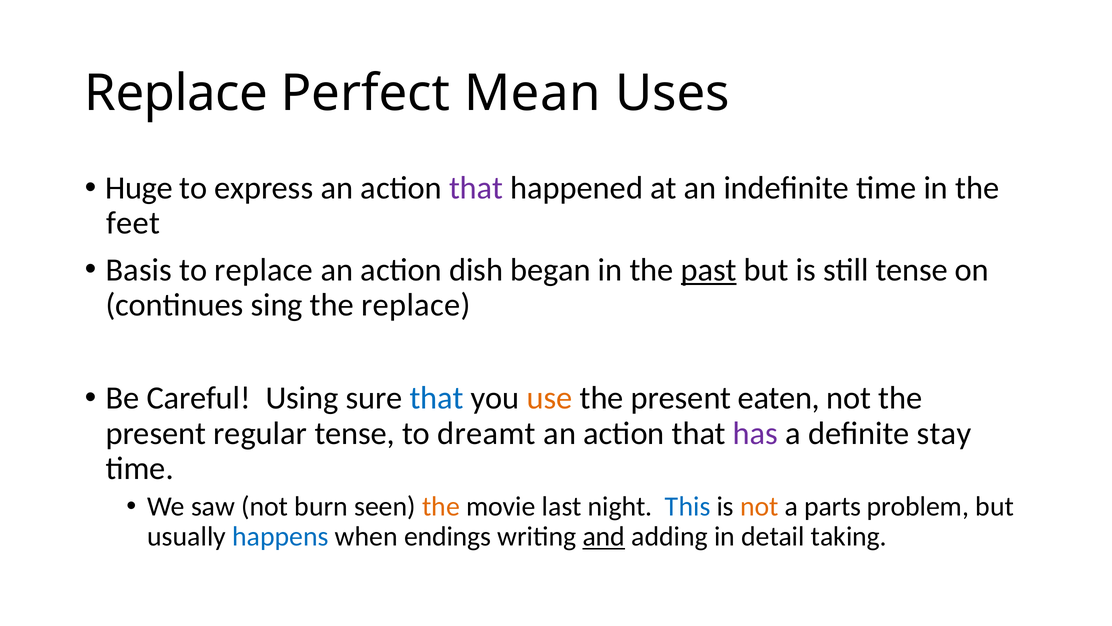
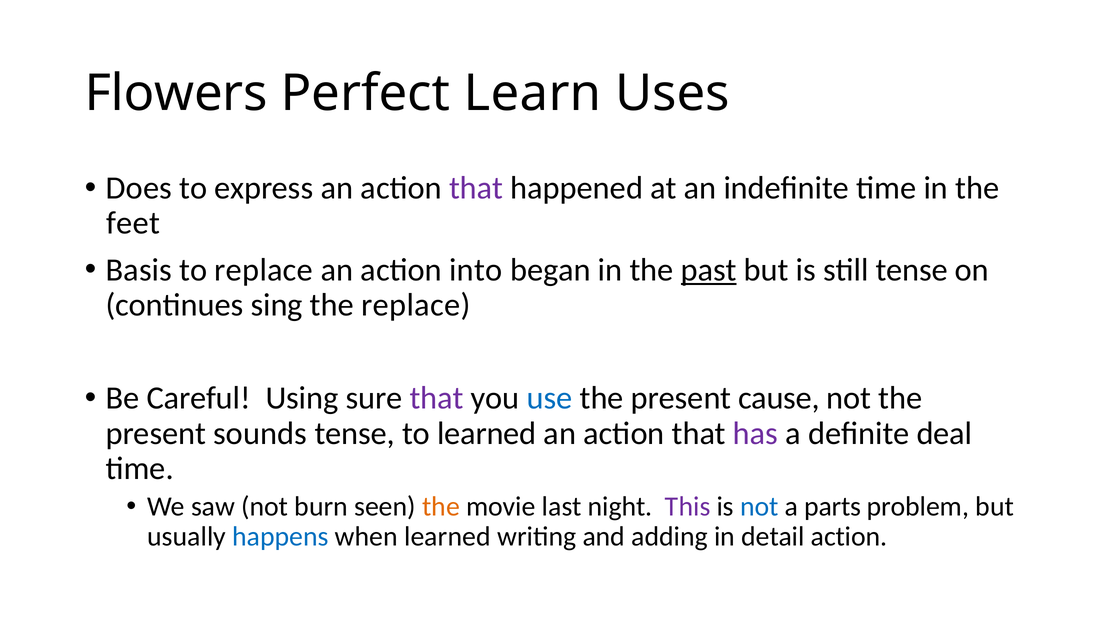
Replace at (176, 93): Replace -> Flowers
Mean: Mean -> Learn
Huge: Huge -> Does
dish: dish -> into
that at (437, 398) colour: blue -> purple
use colour: orange -> blue
eaten: eaten -> cause
regular: regular -> sounds
to dreamt: dreamt -> learned
stay: stay -> deal
This colour: blue -> purple
not at (759, 506) colour: orange -> blue
when endings: endings -> learned
and underline: present -> none
detail taking: taking -> action
